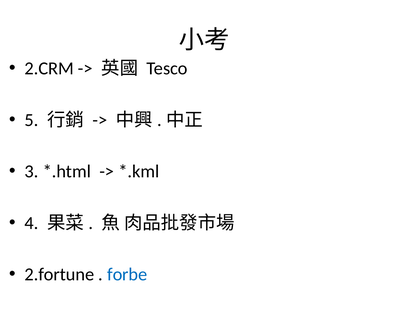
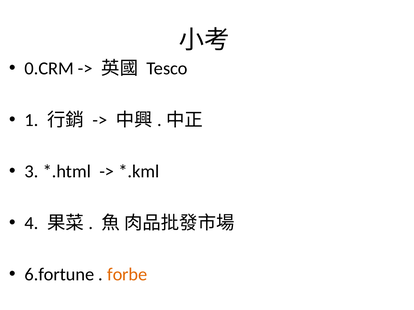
2.CRM: 2.CRM -> 0.CRM
5: 5 -> 1
2.fortune: 2.fortune -> 6.fortune
forbe colour: blue -> orange
